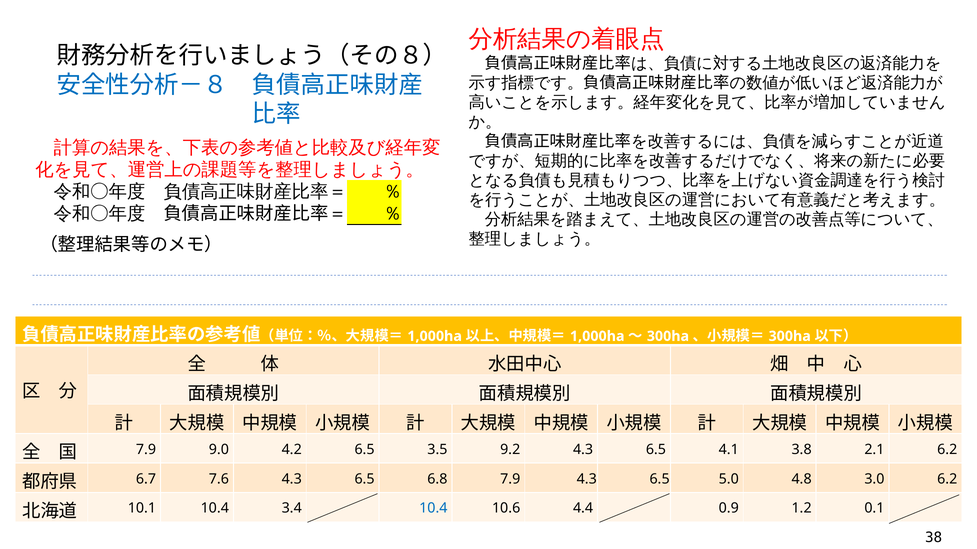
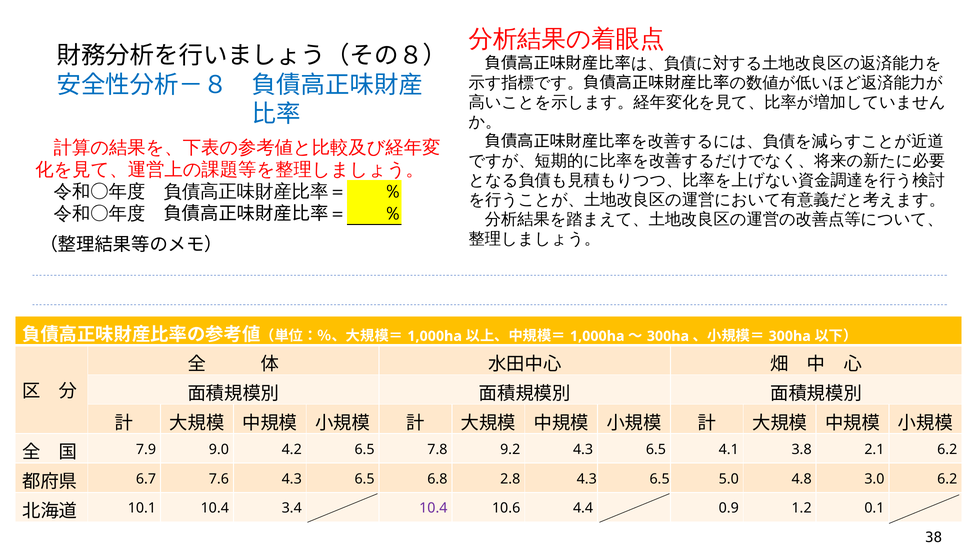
3.5: 3.5 -> 7.8
6.8 7.9: 7.9 -> 2.8
10.4 at (433, 509) colour: blue -> purple
